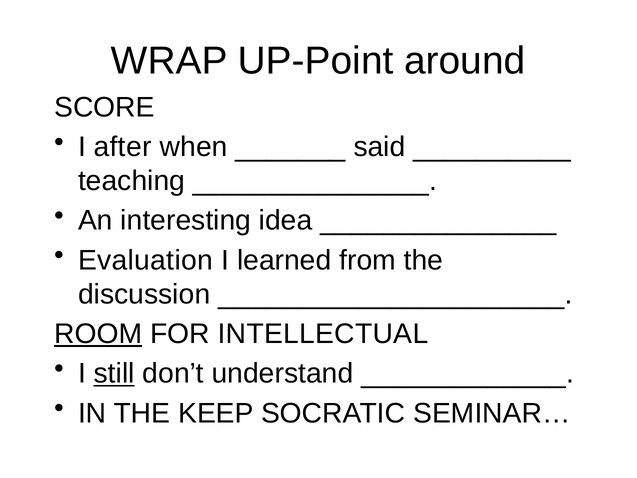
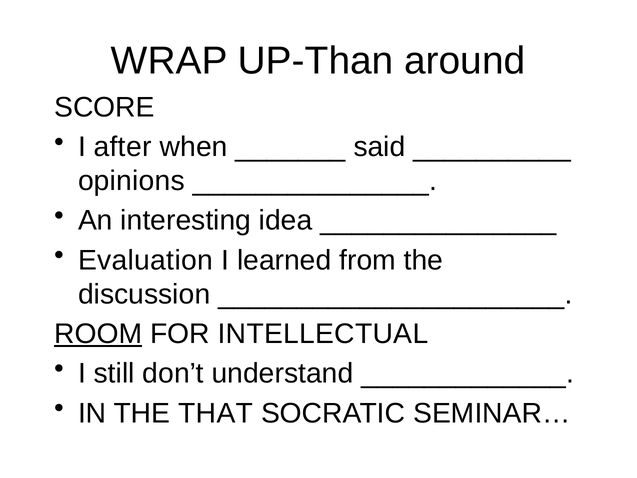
UP-Point: UP-Point -> UP-Than
teaching: teaching -> opinions
still underline: present -> none
KEEP: KEEP -> THAT
